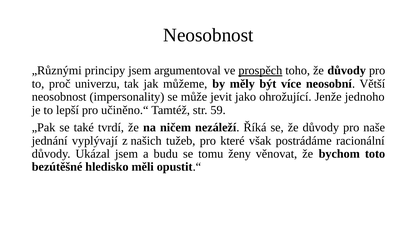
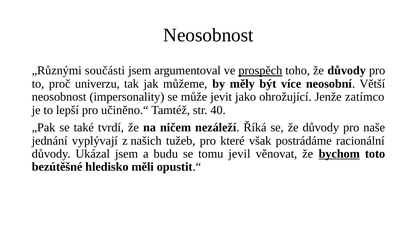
principy: principy -> součásti
jednoho: jednoho -> zatímco
59: 59 -> 40
ženy: ženy -> jevil
bychom underline: none -> present
